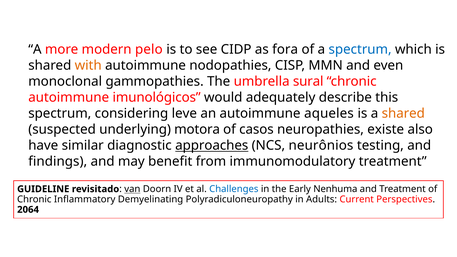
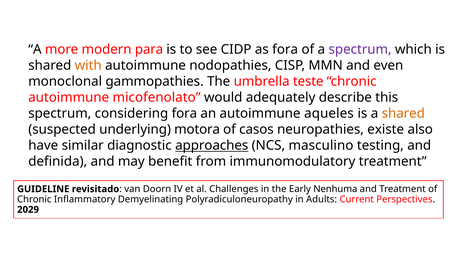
pelo: pelo -> para
spectrum at (360, 50) colour: blue -> purple
sural: sural -> teste
imunológicos: imunológicos -> micofenolato
considering leve: leve -> fora
neurônios: neurônios -> masculino
findings: findings -> definida
van underline: present -> none
Challenges colour: blue -> black
2064: 2064 -> 2029
